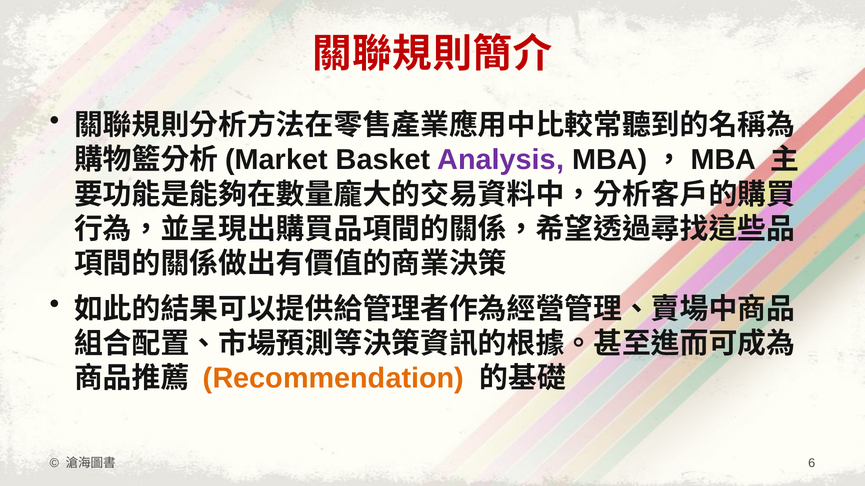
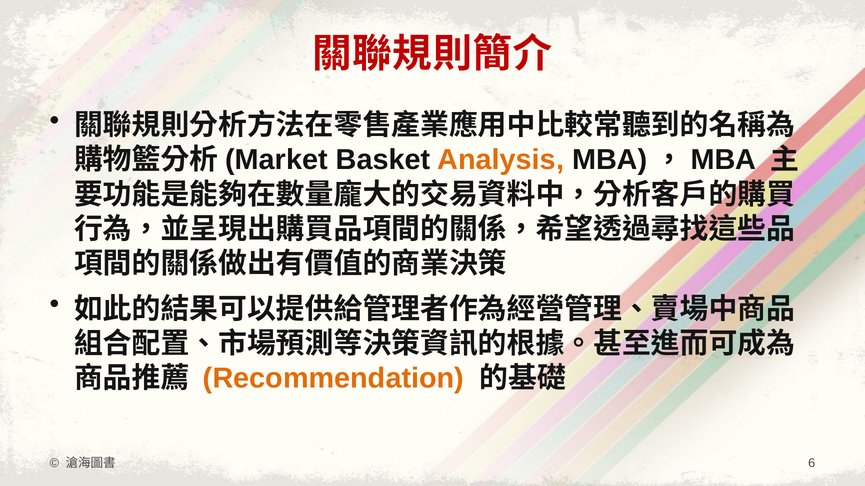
Analysis colour: purple -> orange
